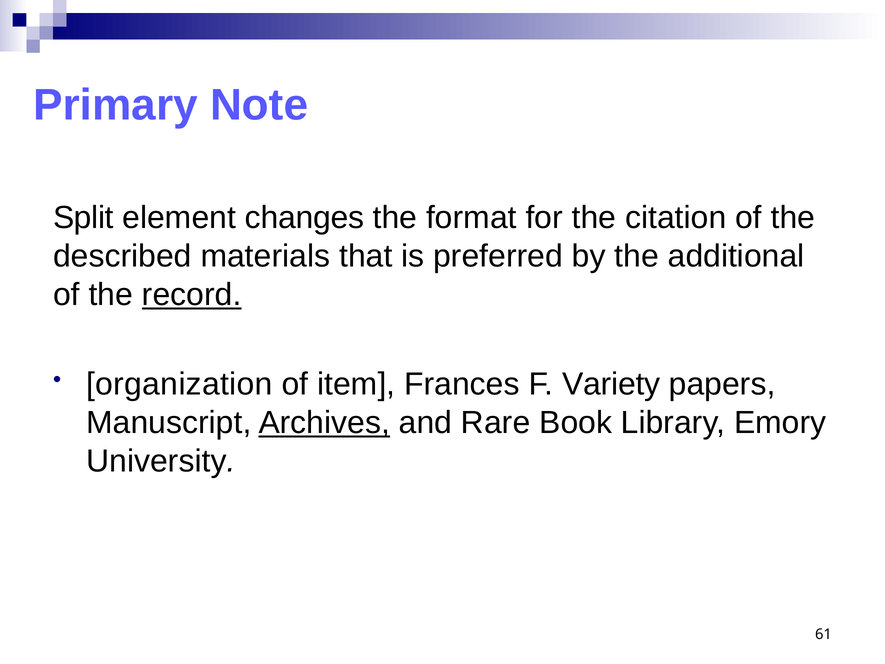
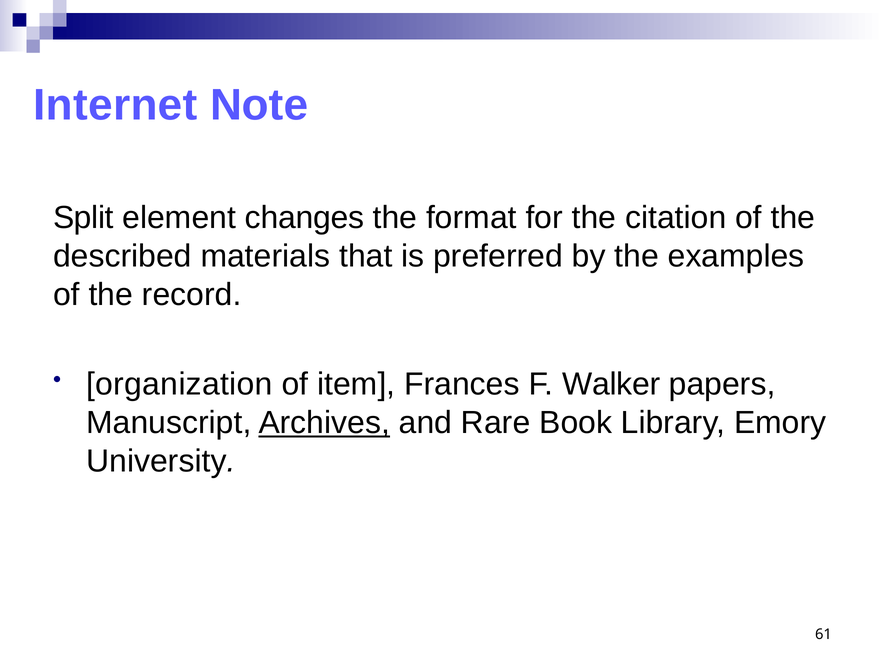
Primary: Primary -> Internet
additional: additional -> examples
record underline: present -> none
Variety: Variety -> Walker
